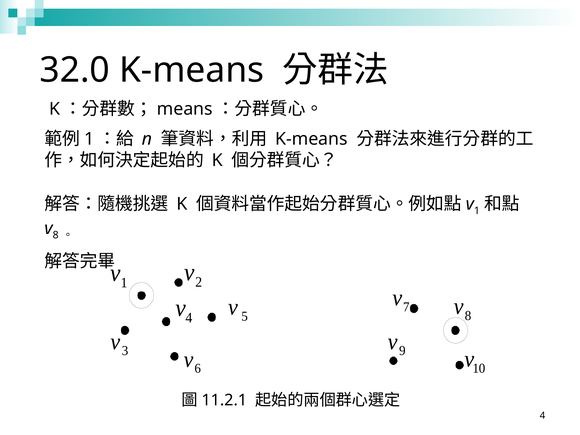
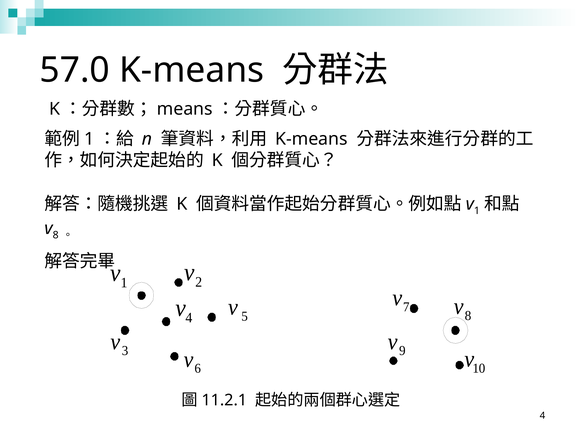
32.0: 32.0 -> 57.0
